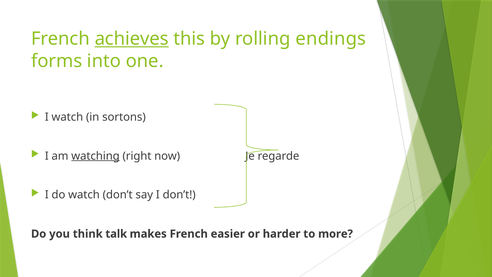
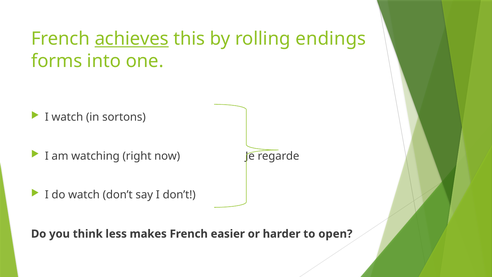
watching underline: present -> none
talk: talk -> less
more: more -> open
